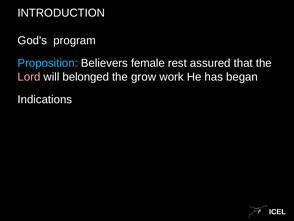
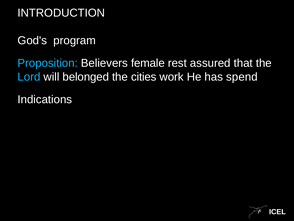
Lord colour: pink -> light blue
grow: grow -> cities
began: began -> spend
